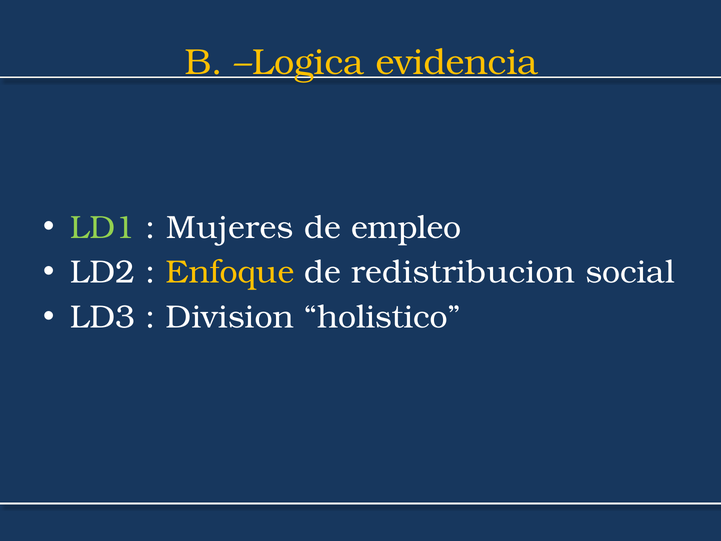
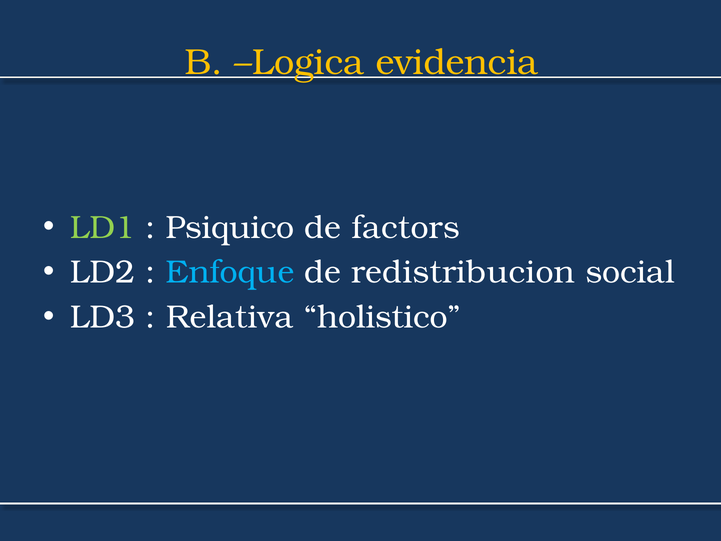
Mujeres: Mujeres -> Psiquico
empleo: empleo -> factors
Enfoque colour: yellow -> light blue
Division: Division -> Relativa
